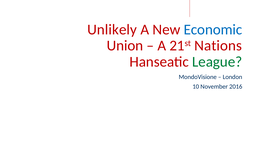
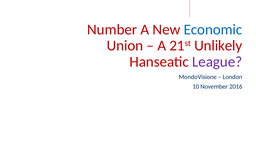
Unlikely: Unlikely -> Number
Nations: Nations -> Unlikely
League colour: green -> purple
